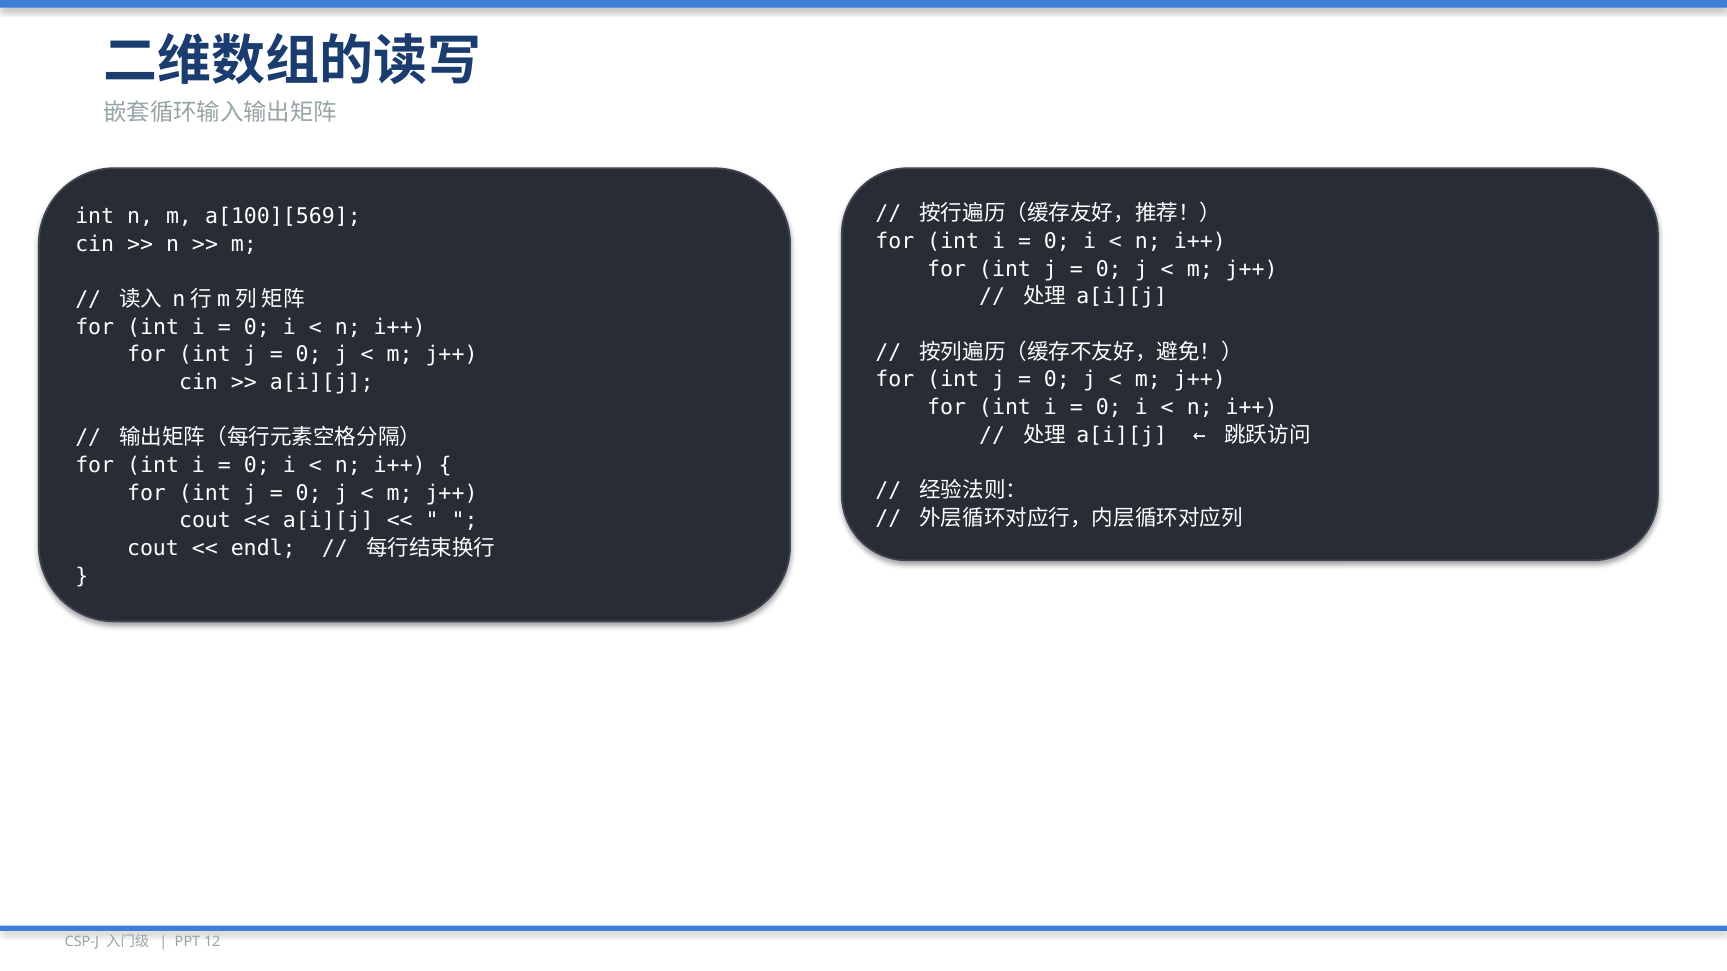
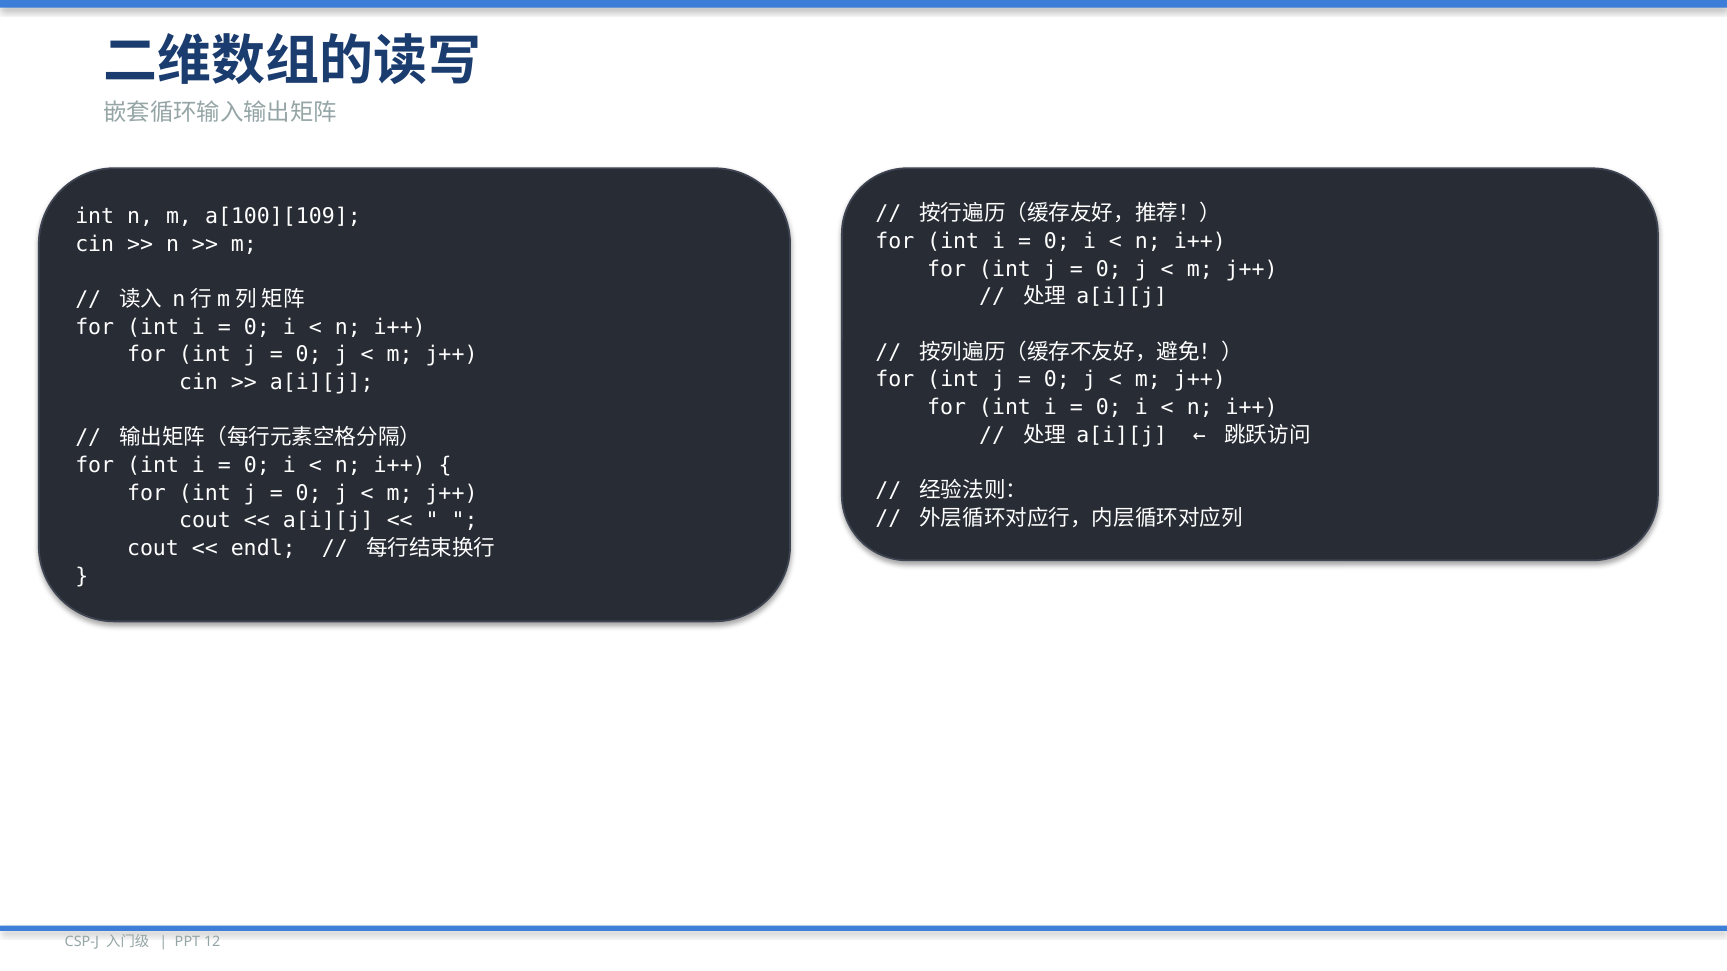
a[100][569: a[100][569 -> a[100][109
